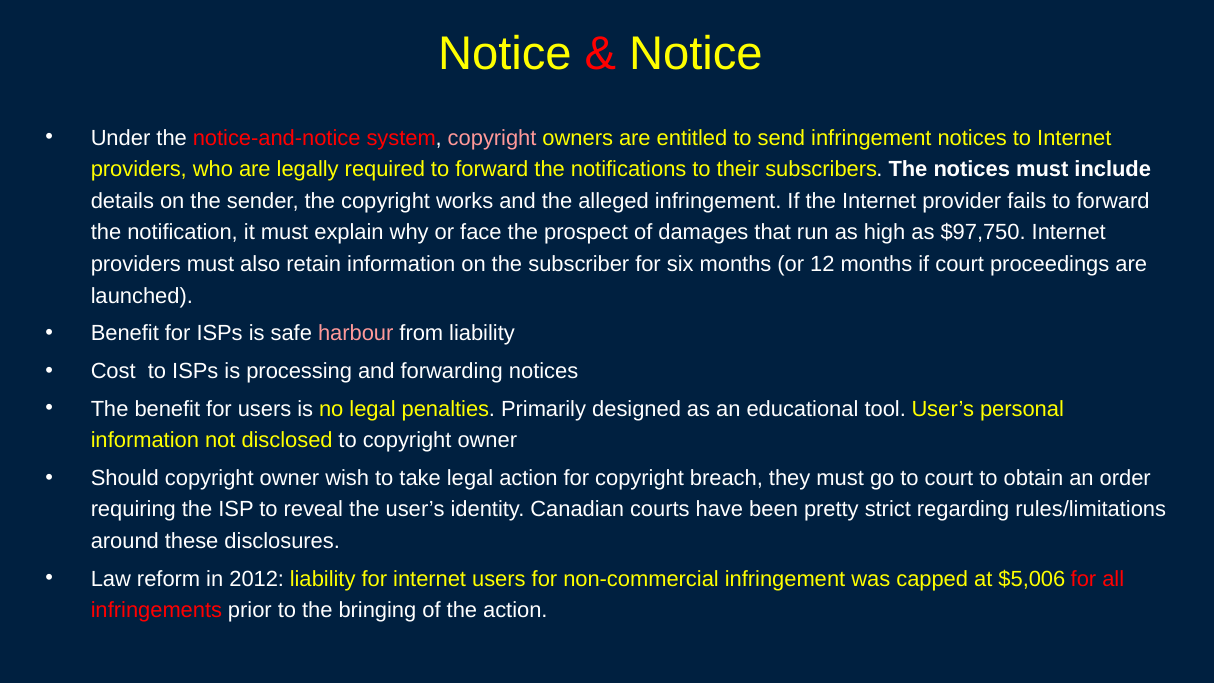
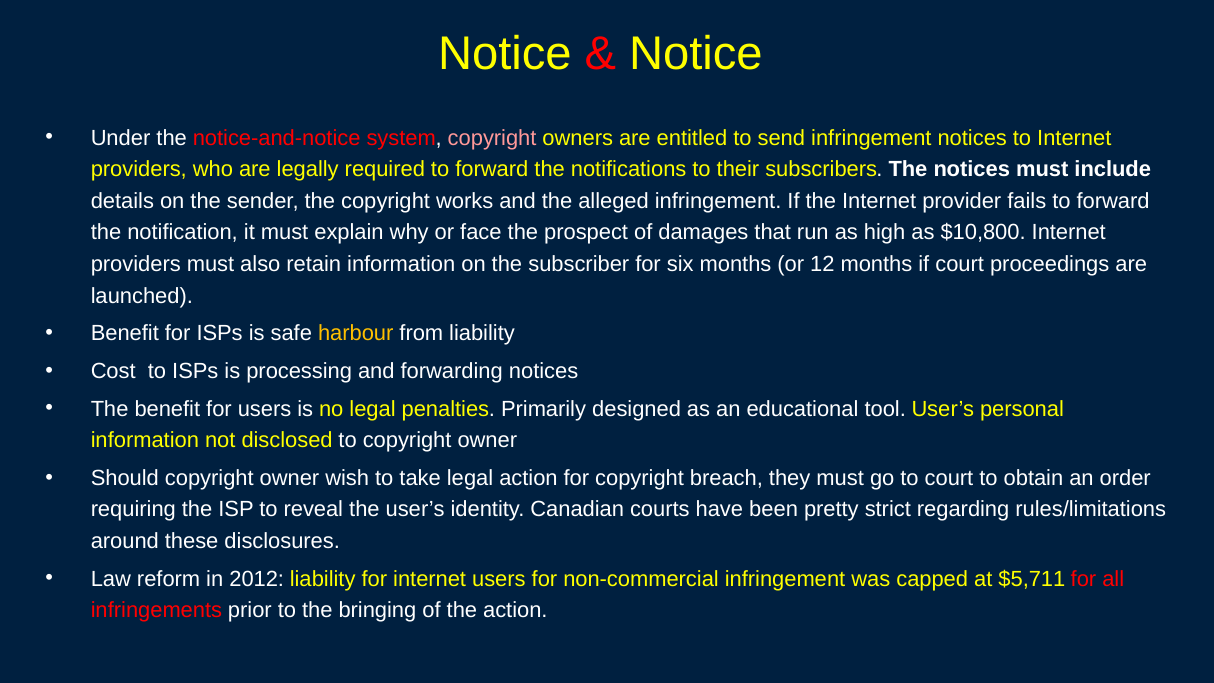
$97,750: $97,750 -> $10,800
harbour colour: pink -> yellow
$5,006: $5,006 -> $5,711
